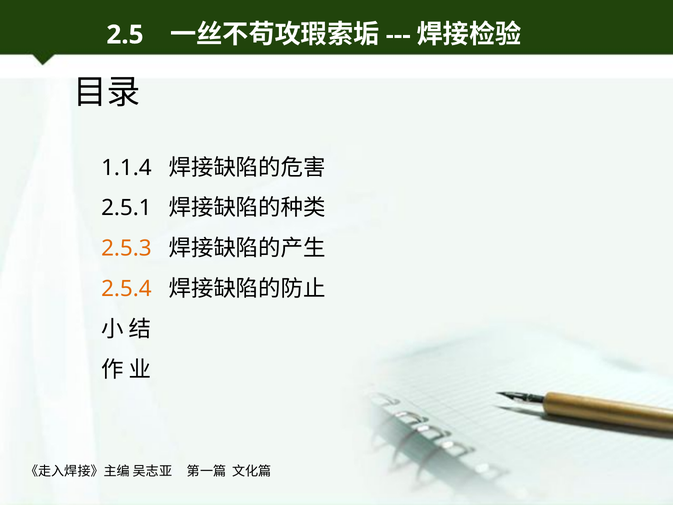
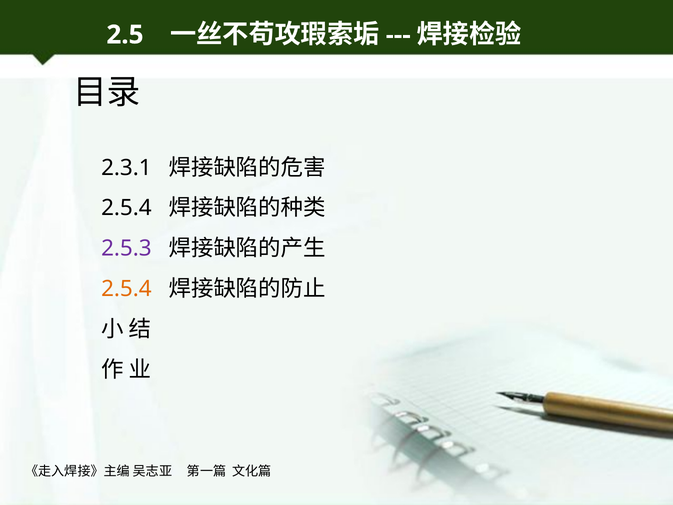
1.1.4: 1.1.4 -> 2.3.1
2.5.1 at (126, 208): 2.5.1 -> 2.5.4
2.5.3 colour: orange -> purple
